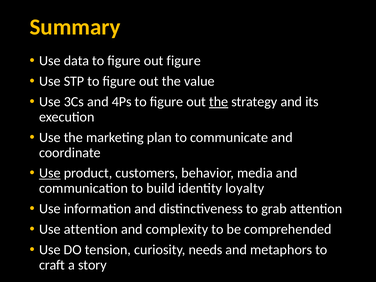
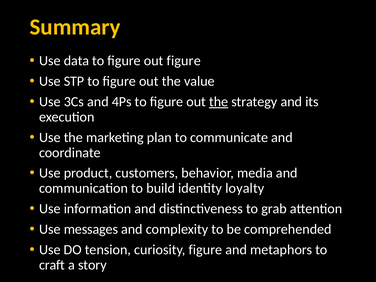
Use at (50, 173) underline: present -> none
Use attention: attention -> messages
curiosity needs: needs -> figure
